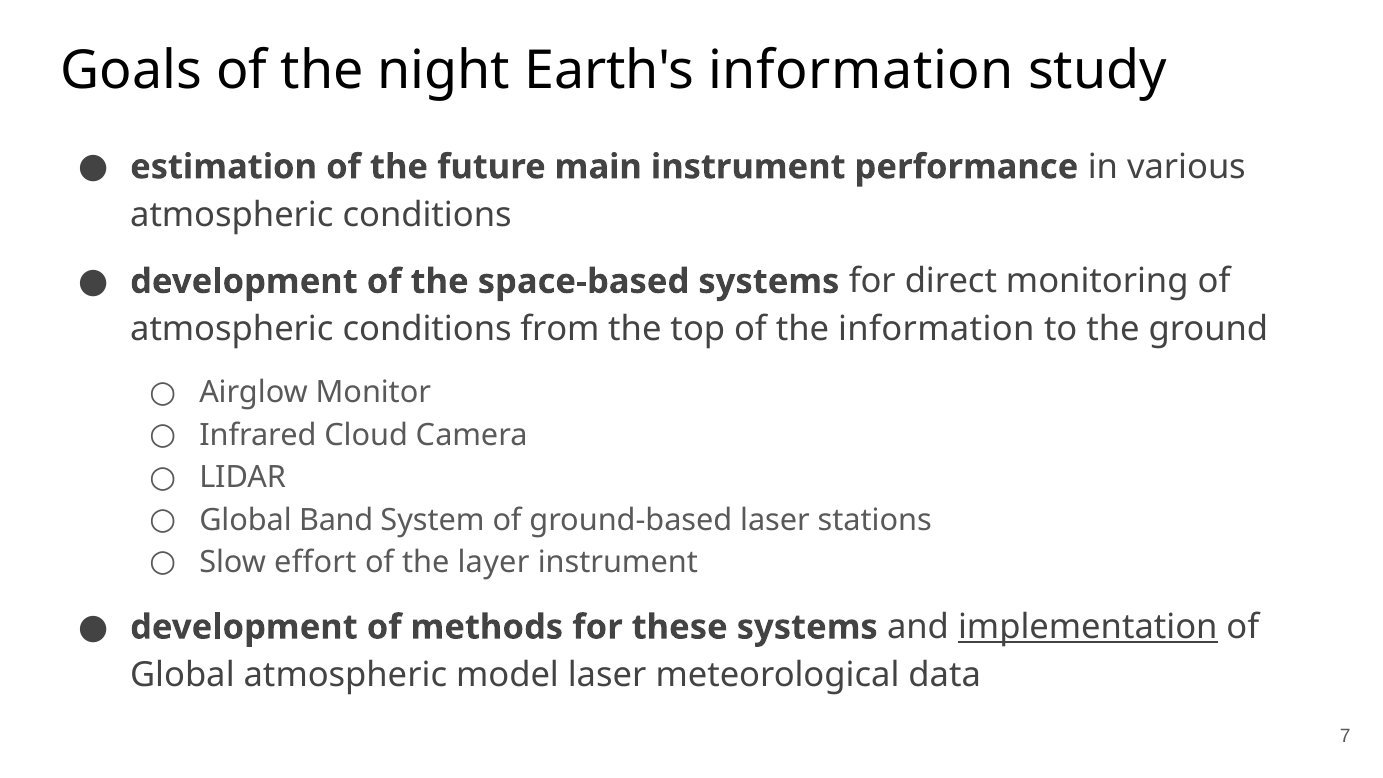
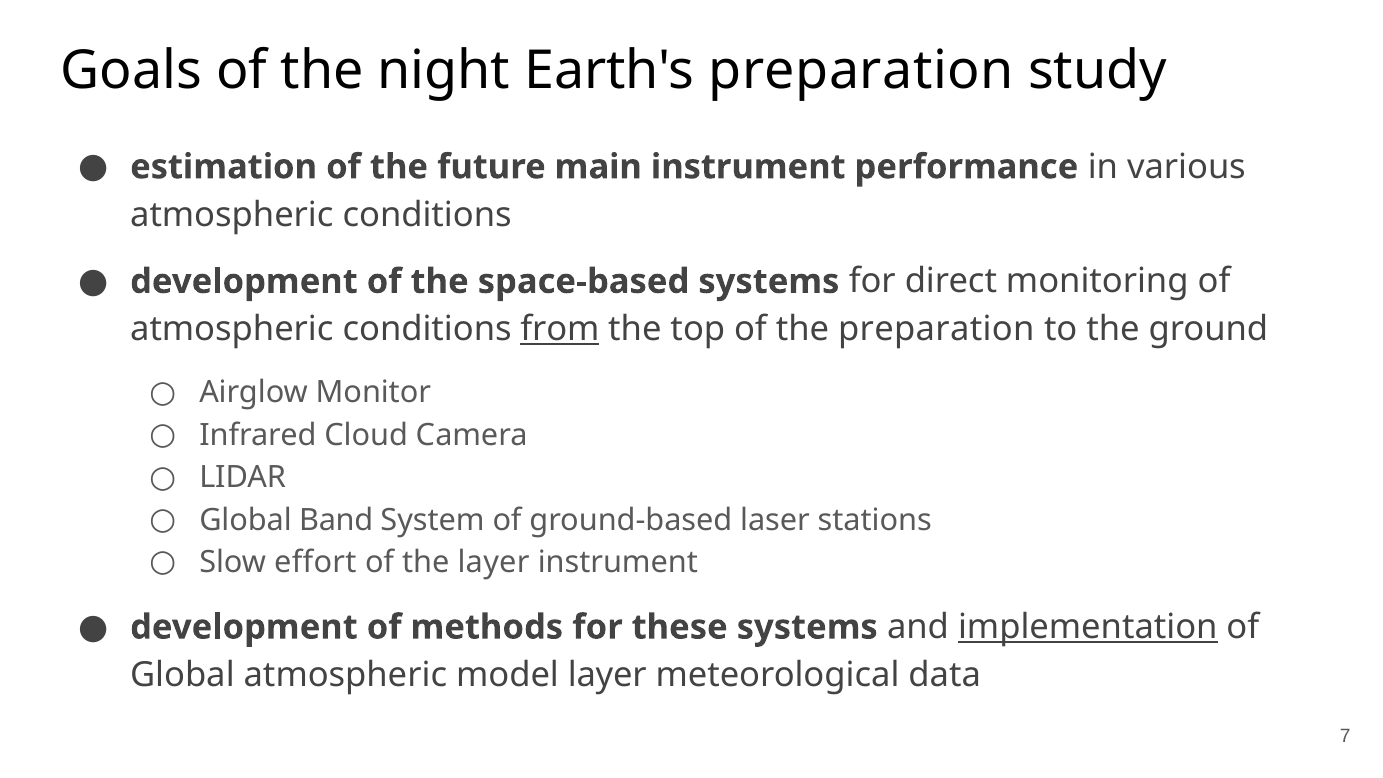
Earth's information: information -> preparation
from underline: none -> present
the information: information -> preparation
model laser: laser -> layer
